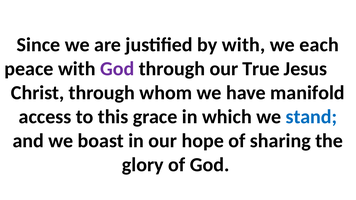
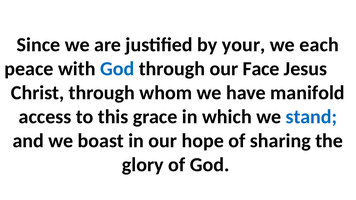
by with: with -> your
God at (117, 69) colour: purple -> blue
True: True -> Face
